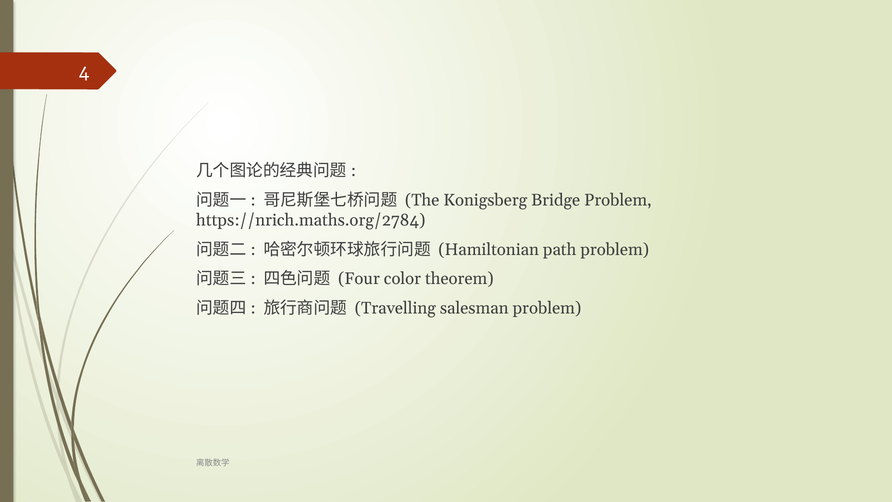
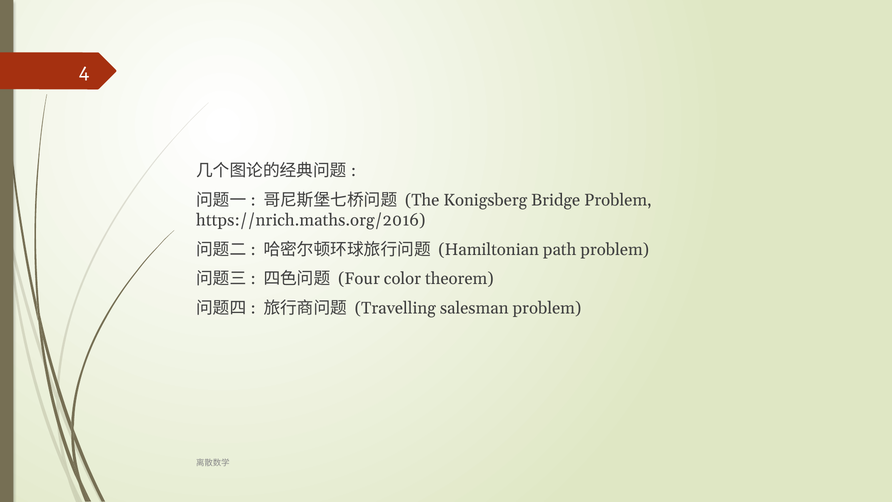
https://nrich.maths.org/2784: https://nrich.maths.org/2784 -> https://nrich.maths.org/2016
